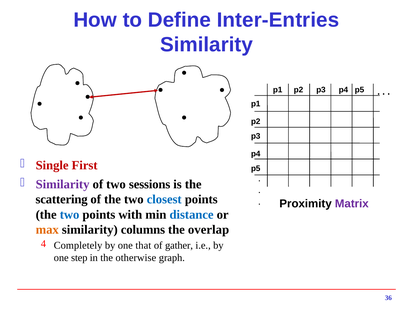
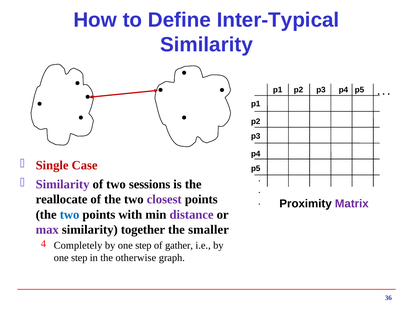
Inter-Entries: Inter-Entries -> Inter-Typical
First: First -> Case
scattering: scattering -> reallocate
closest colour: blue -> purple
distance colour: blue -> purple
max colour: orange -> purple
columns: columns -> together
overlap: overlap -> smaller
that at (143, 245): that -> step
